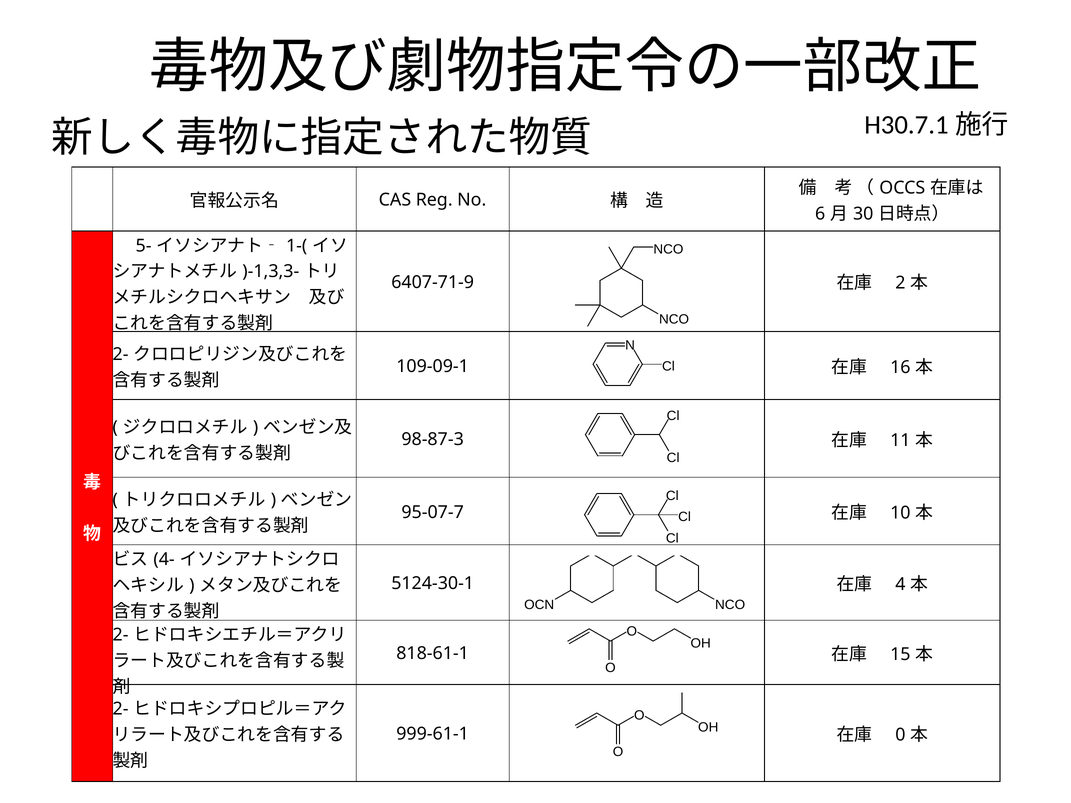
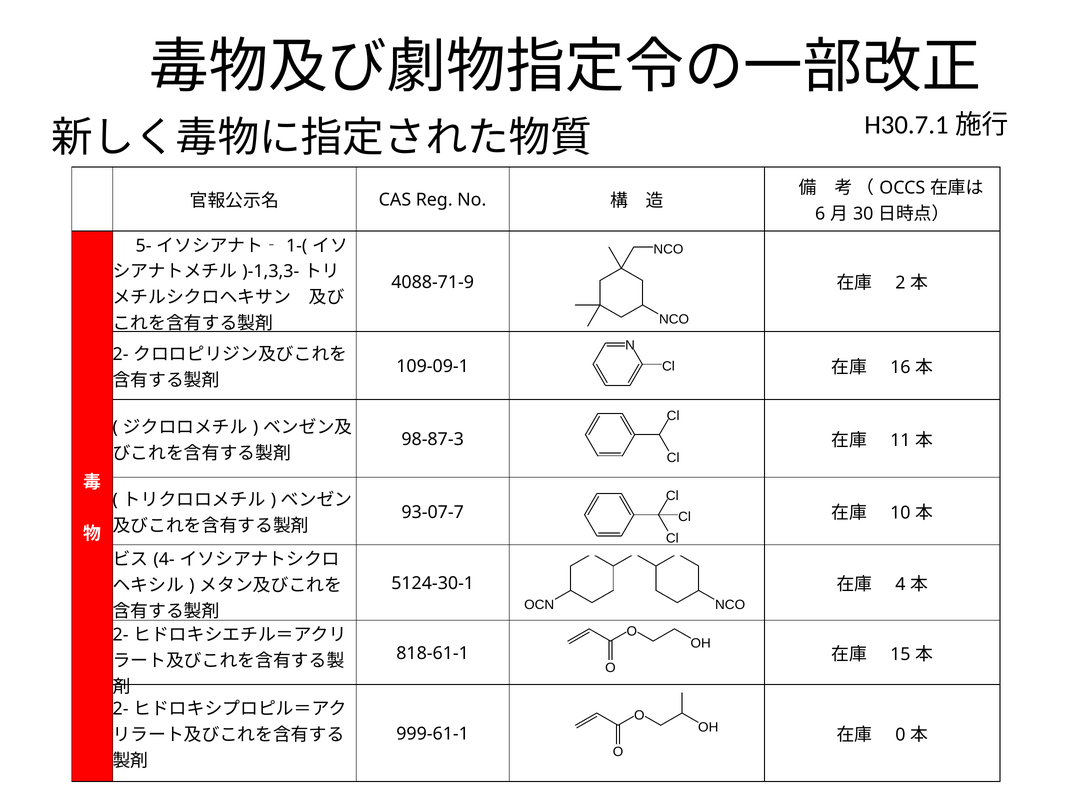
6407-71-9: 6407-71-9 -> 4088-71-9
95-07-7: 95-07-7 -> 93-07-7
